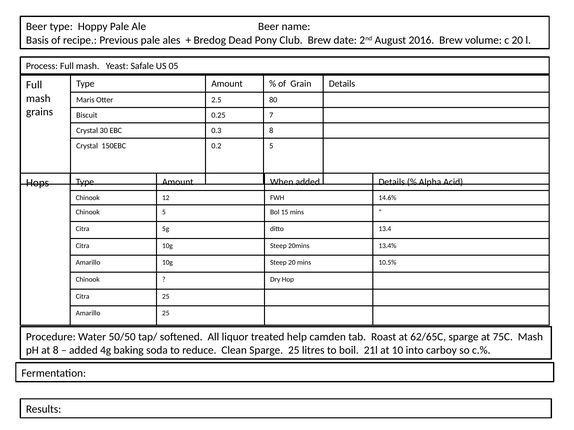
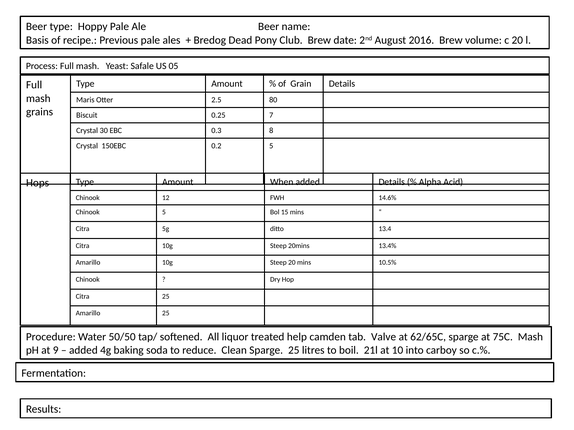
Roast: Roast -> Valve
at 8: 8 -> 9
